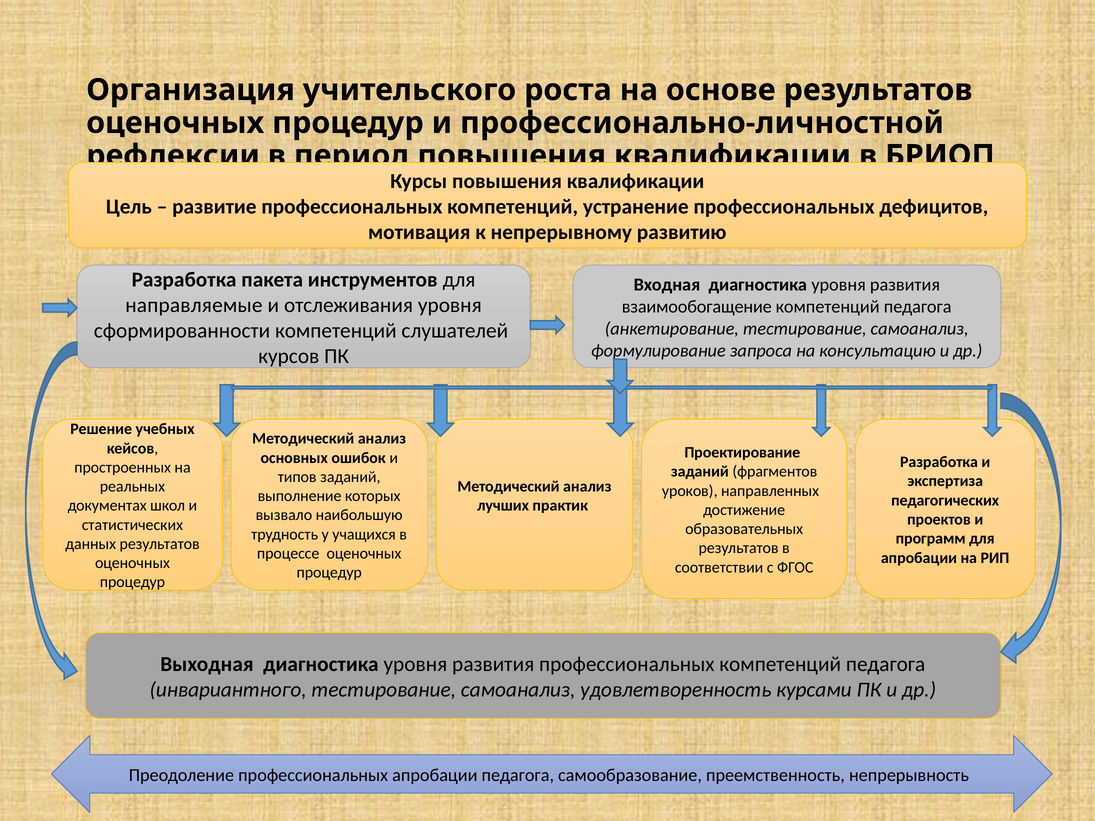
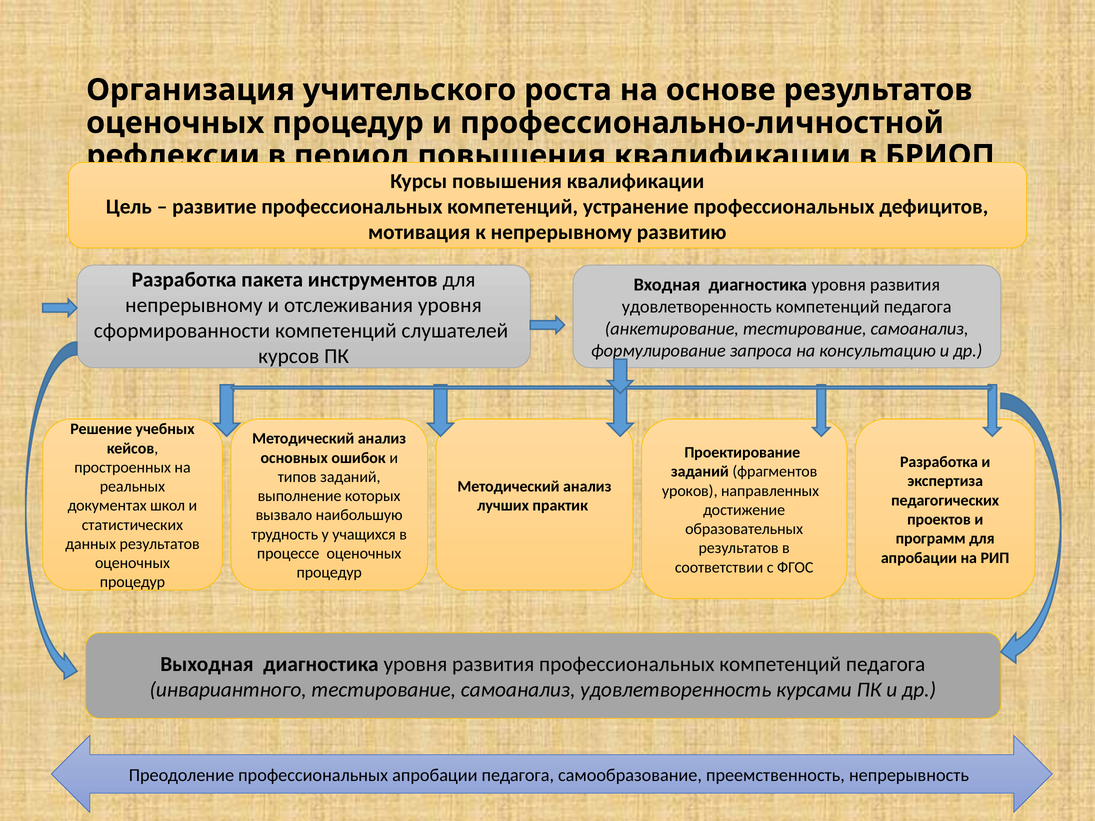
направляемые at (194, 305): направляемые -> непрерывному
взаимообогащение at (697, 307): взаимообогащение -> удовлетворенность
